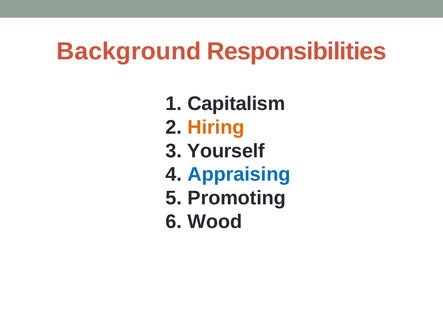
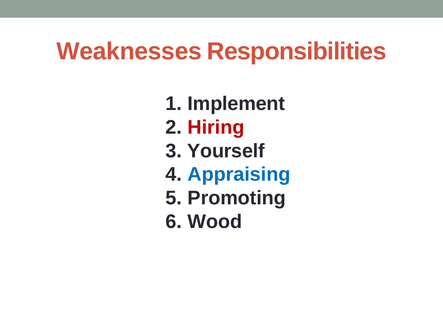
Background: Background -> Weaknesses
Capitalism: Capitalism -> Implement
Hiring colour: orange -> red
